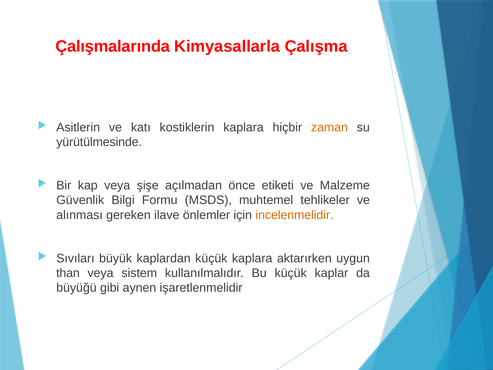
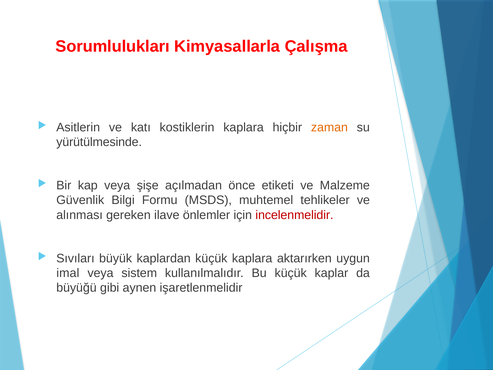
Çalışmalarında: Çalışmalarında -> Sorumlulukları
incelenmelidir colour: orange -> red
than: than -> imal
